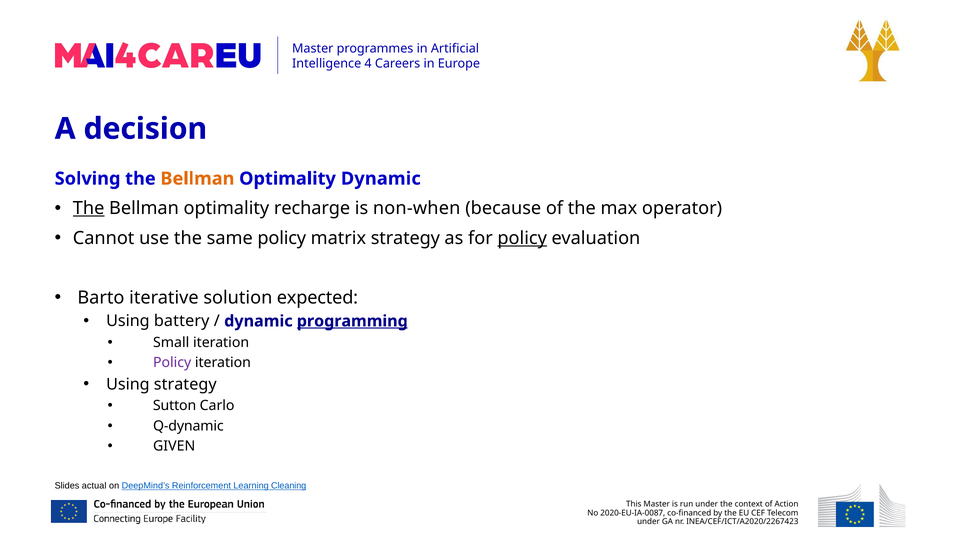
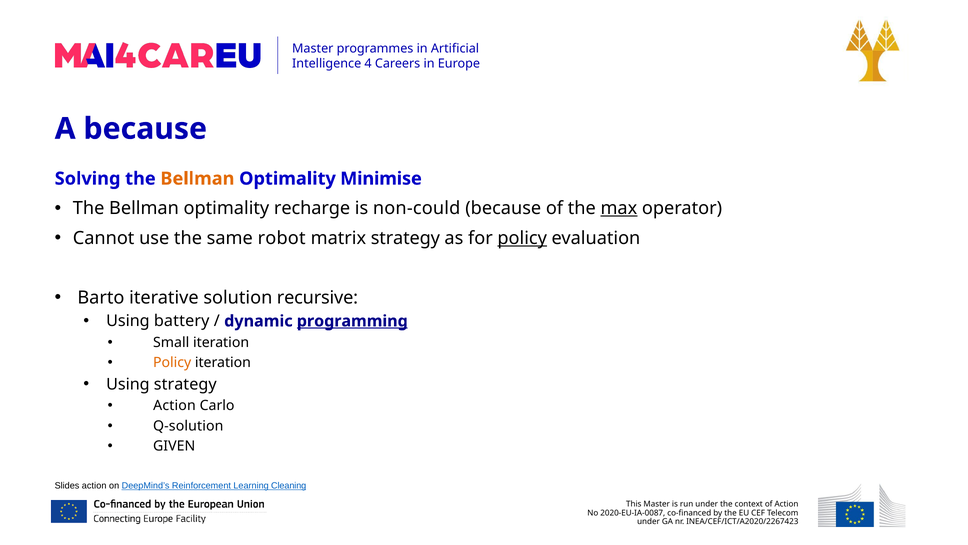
A decision: decision -> because
Optimality Dynamic: Dynamic -> Minimise
The at (89, 208) underline: present -> none
non-when: non-when -> non-could
max underline: none -> present
same policy: policy -> robot
expected: expected -> recursive
Policy at (172, 363) colour: purple -> orange
Sutton at (175, 405): Sutton -> Action
Q-dynamic: Q-dynamic -> Q-solution
Slides actual: actual -> action
